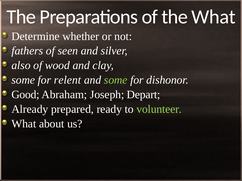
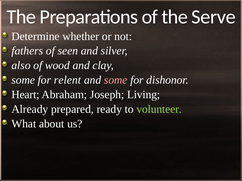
the What: What -> Serve
some at (116, 80) colour: light green -> pink
Good: Good -> Heart
Depart: Depart -> Living
